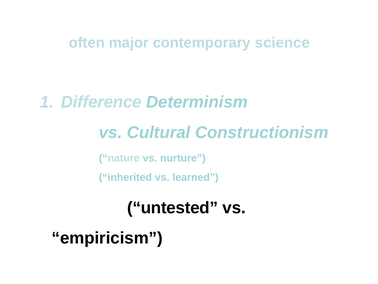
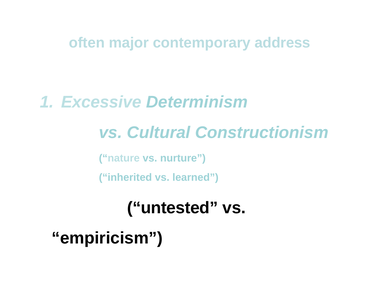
science: science -> address
Difference: Difference -> Excessive
